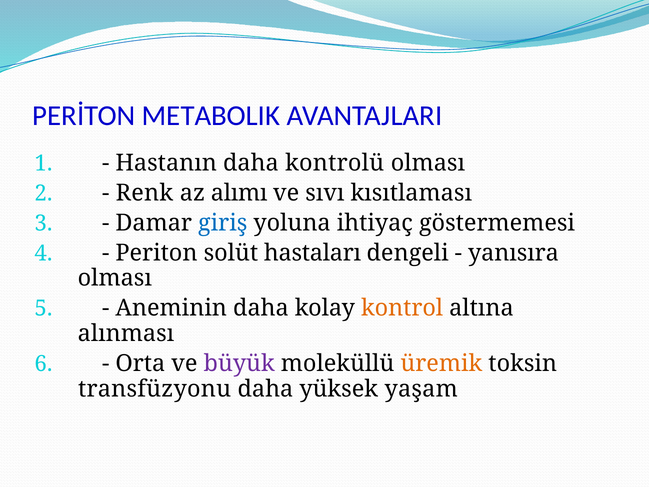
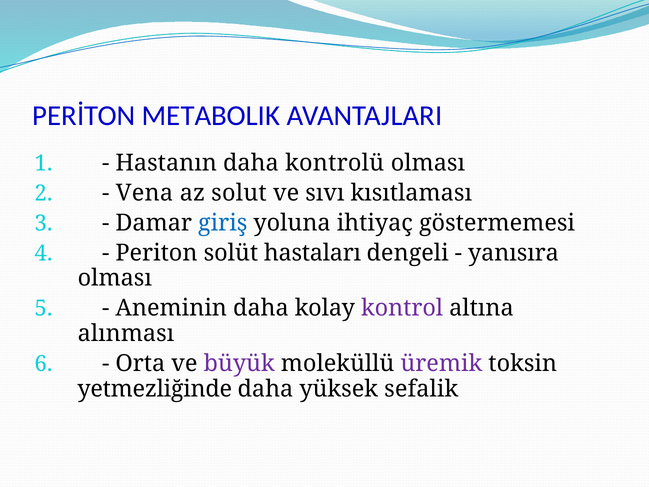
Renk: Renk -> Vena
alımı: alımı -> solut
kontrol colour: orange -> purple
üremik colour: orange -> purple
transfüzyonu: transfüzyonu -> yetmezliğinde
yaşam: yaşam -> sefalik
